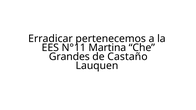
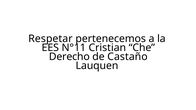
Erradicar: Erradicar -> Respetar
Martina: Martina -> Cristian
Grandes: Grandes -> Derecho
